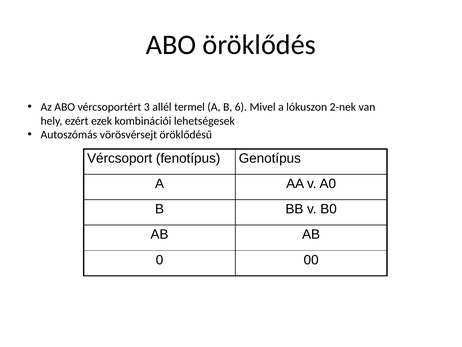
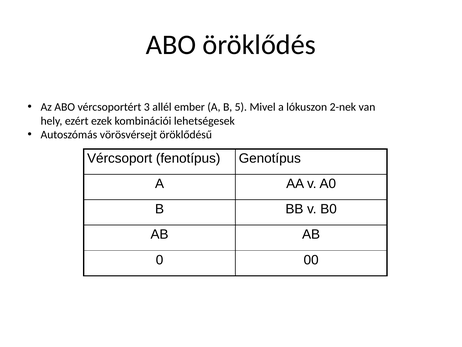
termel: termel -> ember
6: 6 -> 5
